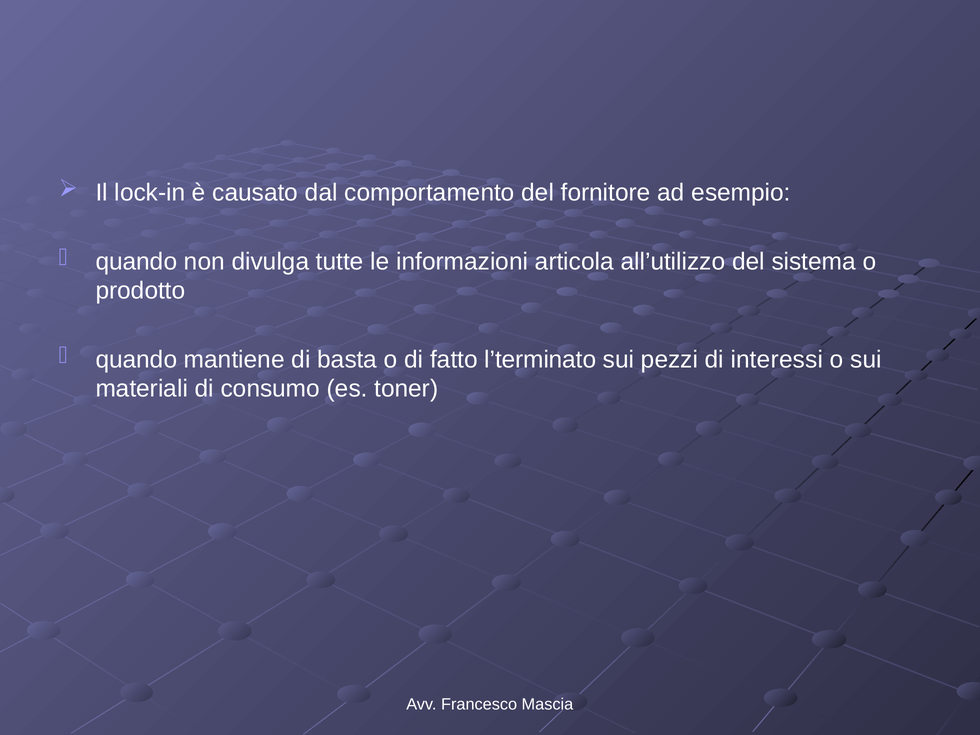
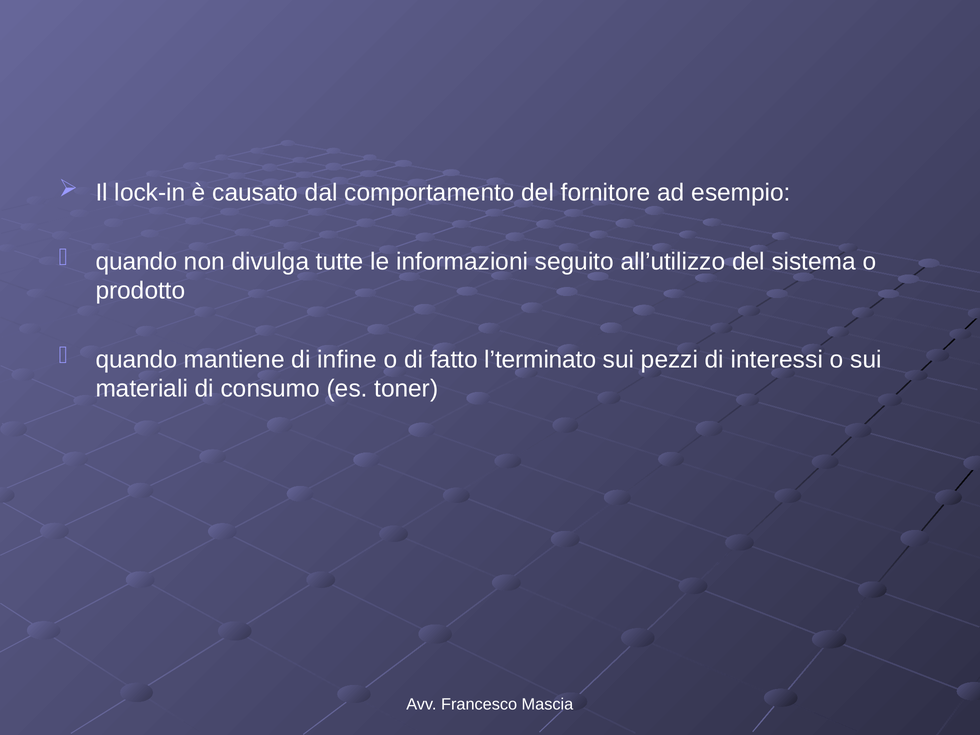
articola: articola -> seguito
basta: basta -> infine
